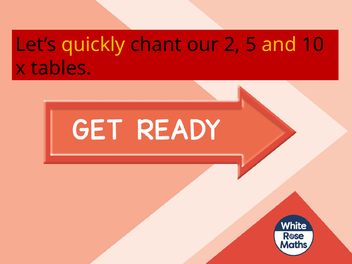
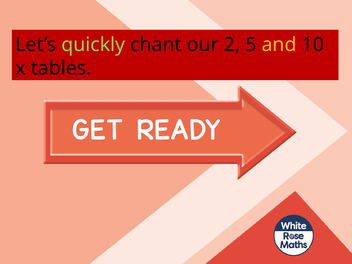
quickly colour: yellow -> light green
